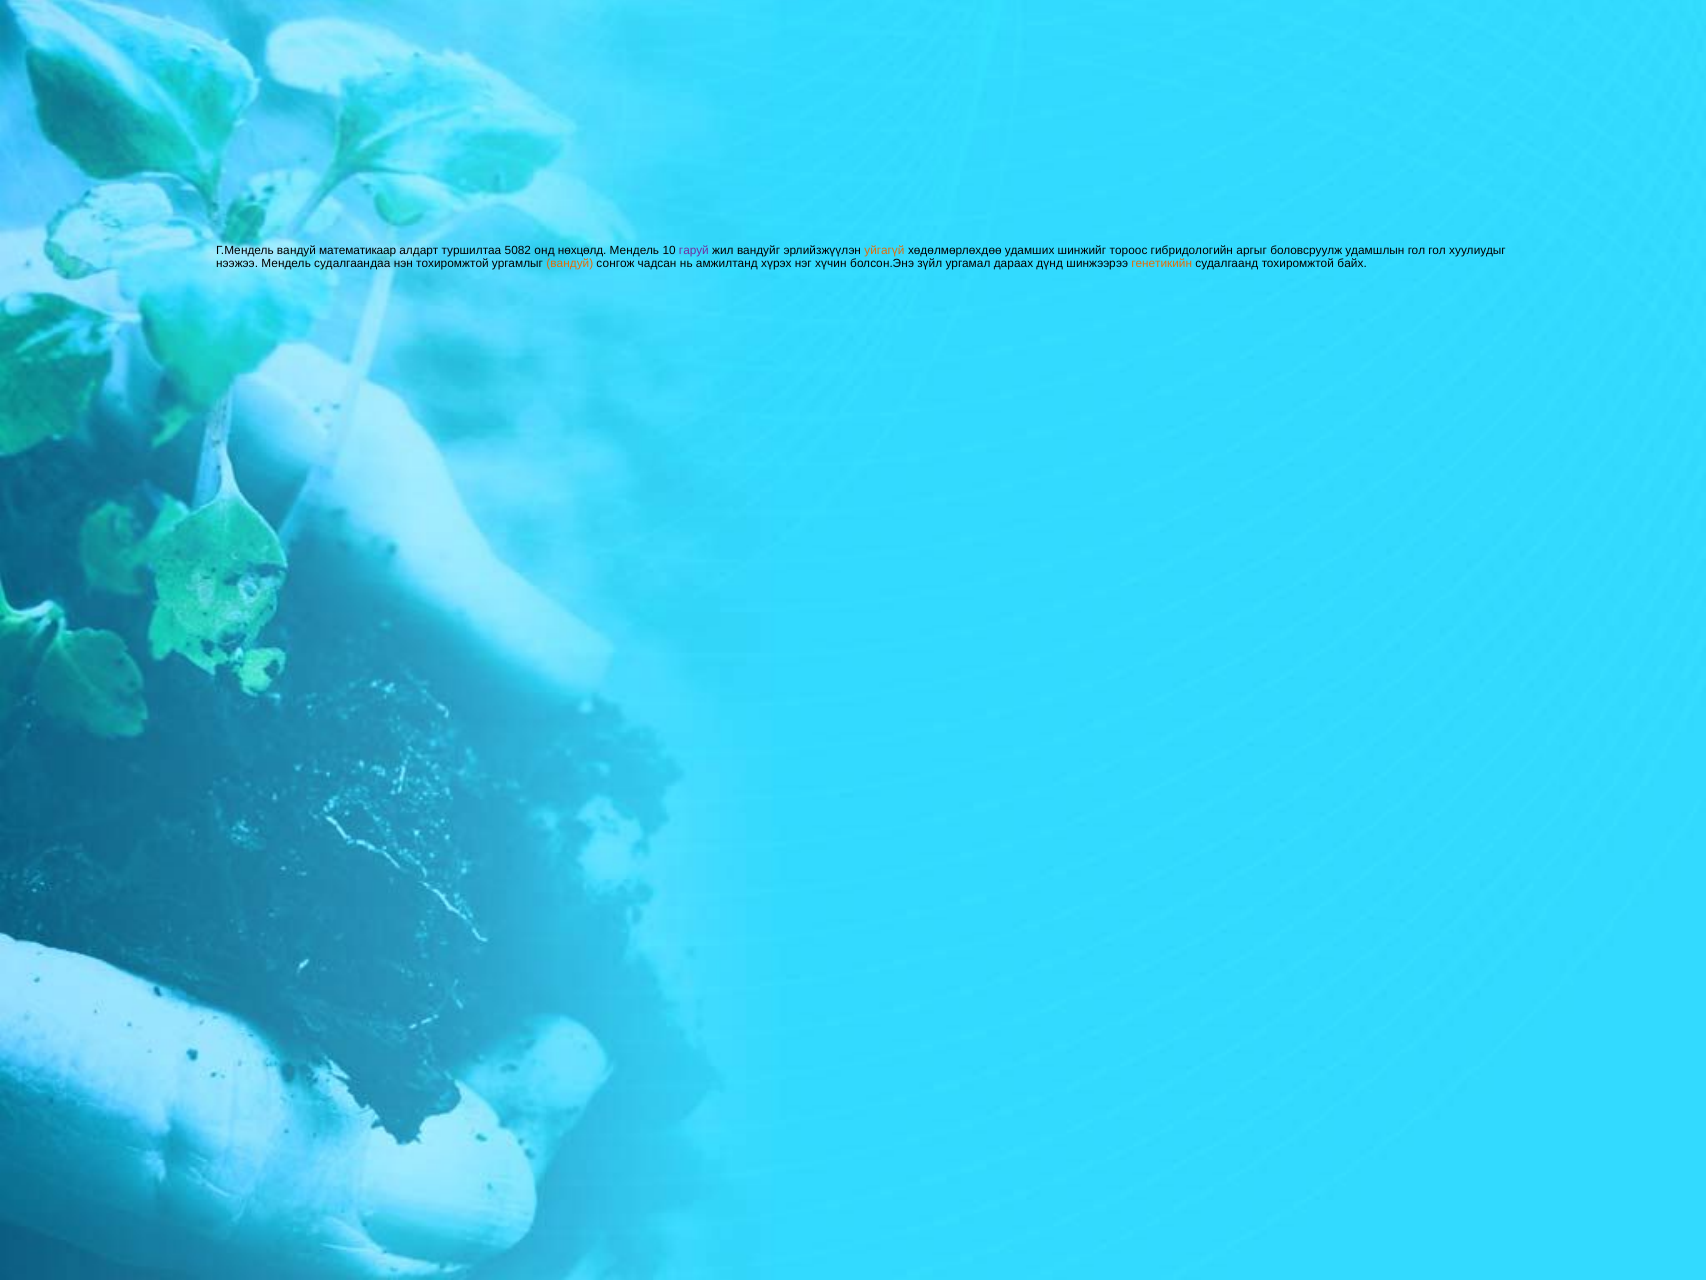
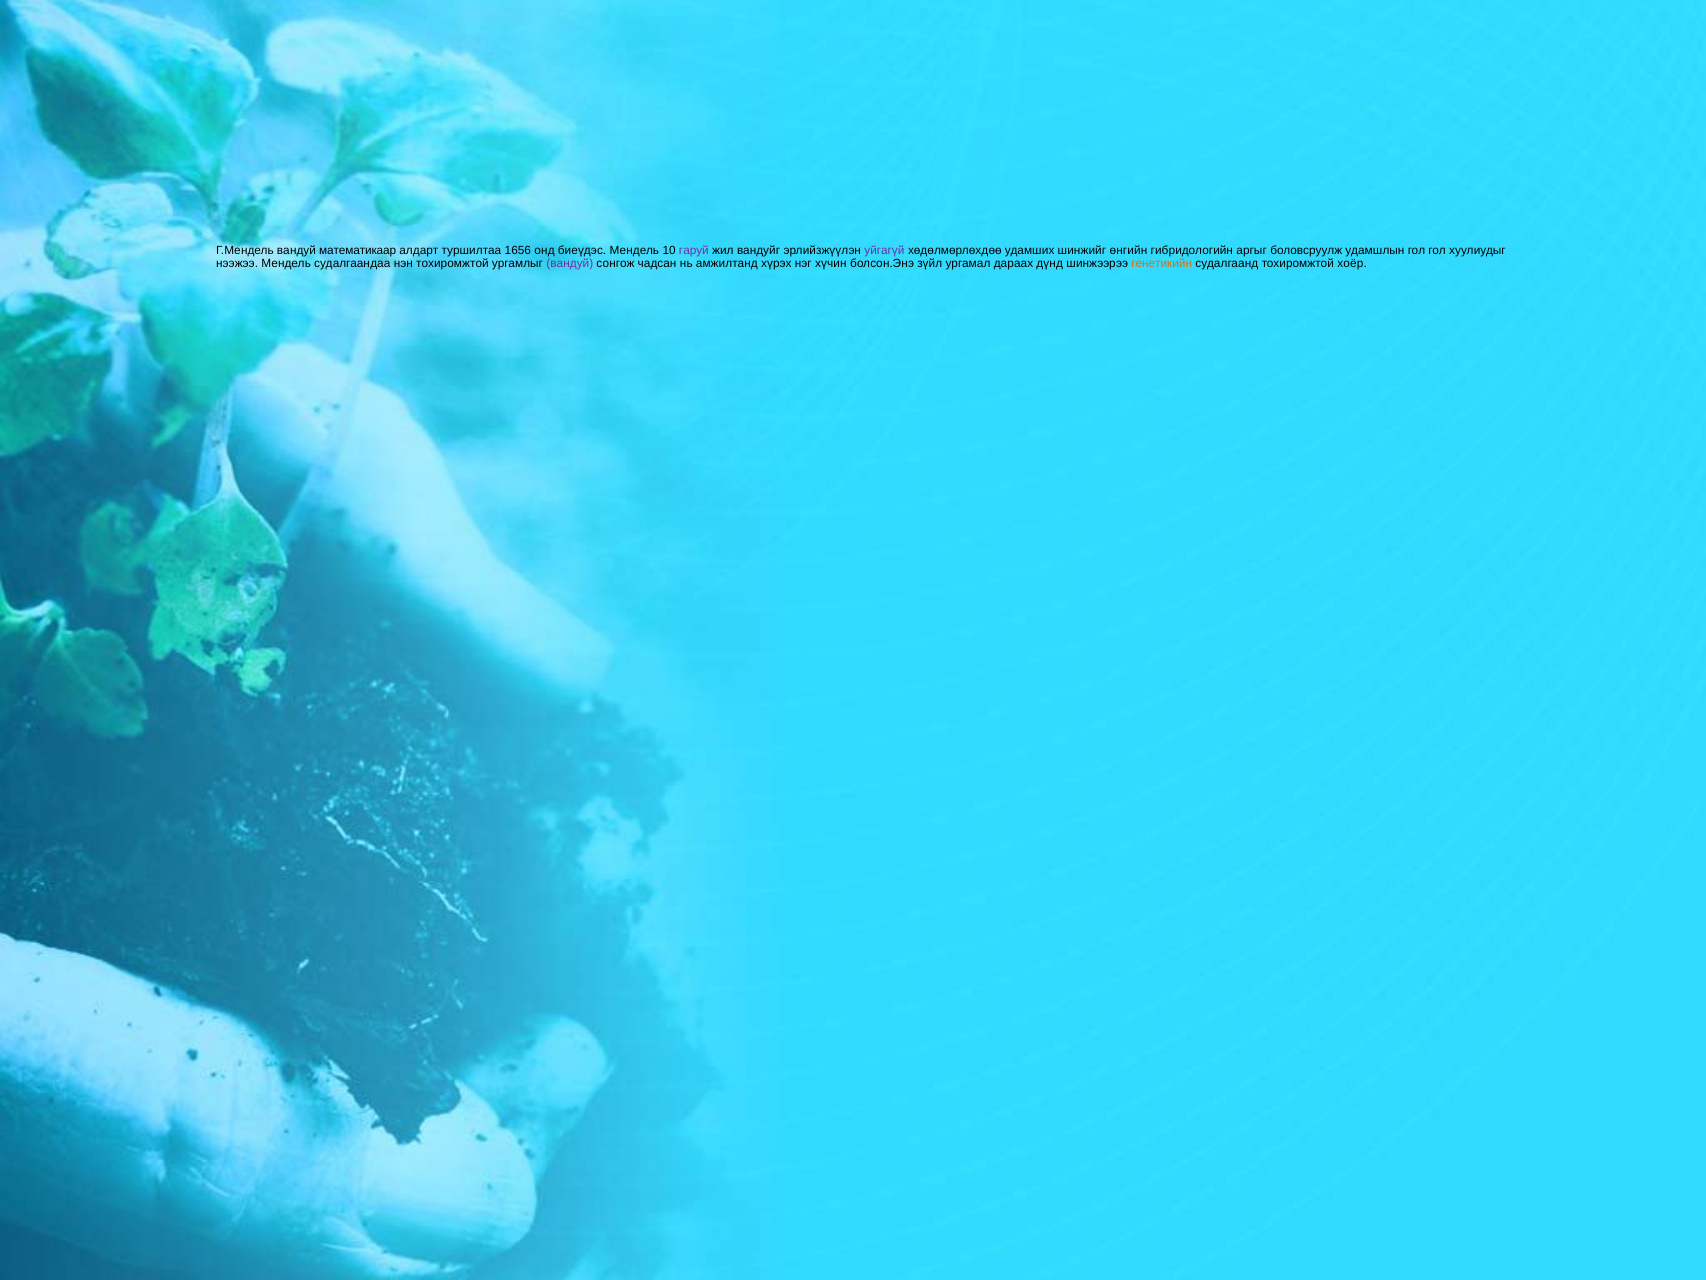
5082: 5082 -> 1656
нөхцөлд: нөхцөлд -> биеүдэс
уйгагүй colour: orange -> purple
тороос: тороос -> өнгийн
вандуй at (570, 263) colour: orange -> purple
байх: байх -> хоёр
